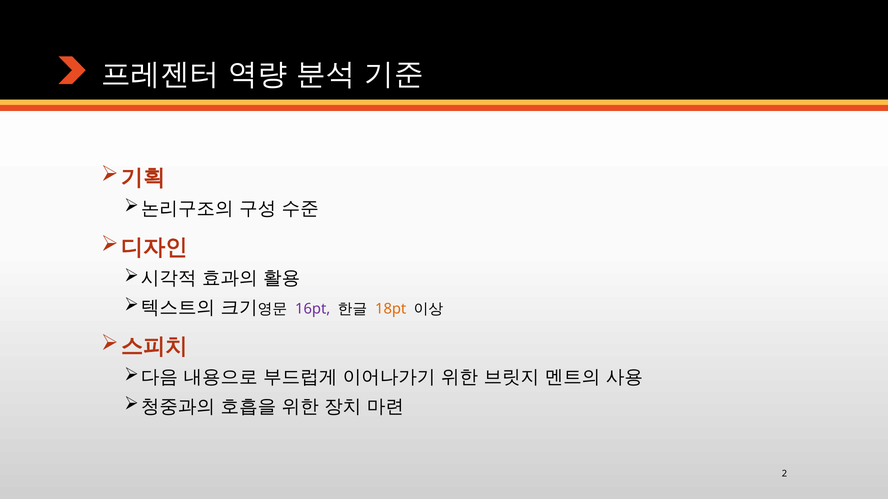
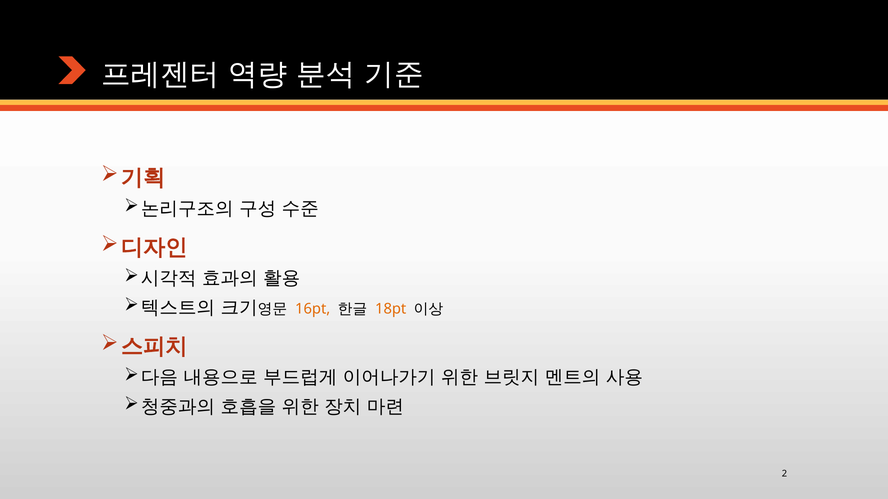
16pt colour: purple -> orange
